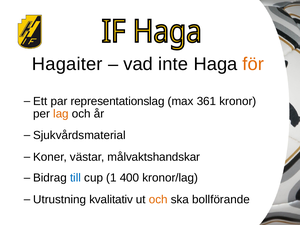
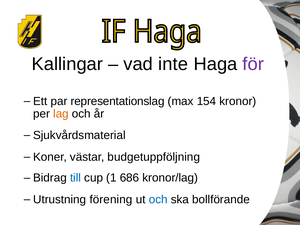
Hagaiter: Hagaiter -> Kallingar
för colour: orange -> purple
361: 361 -> 154
målvaktshandskar: målvaktshandskar -> budgetuppföljning
400: 400 -> 686
kvalitativ: kvalitativ -> förening
och at (158, 199) colour: orange -> blue
